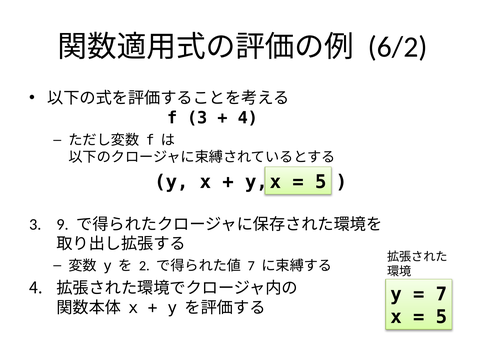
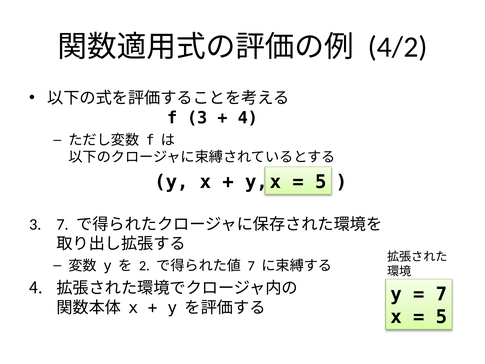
6/2: 6/2 -> 4/2
3 9: 9 -> 7
